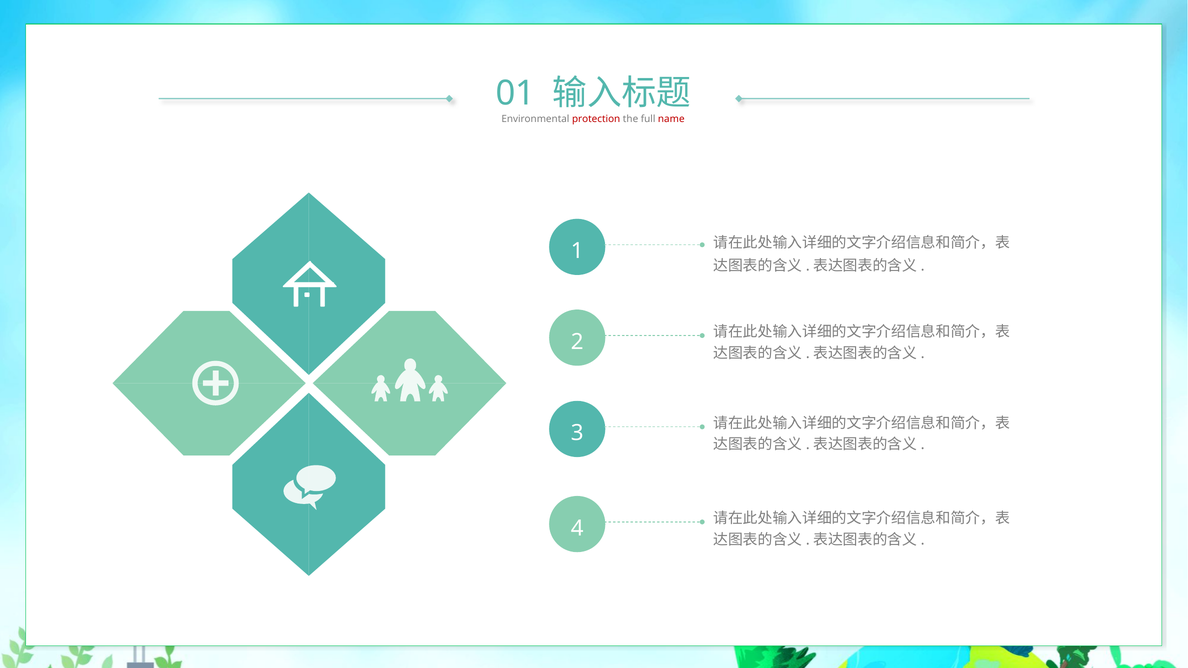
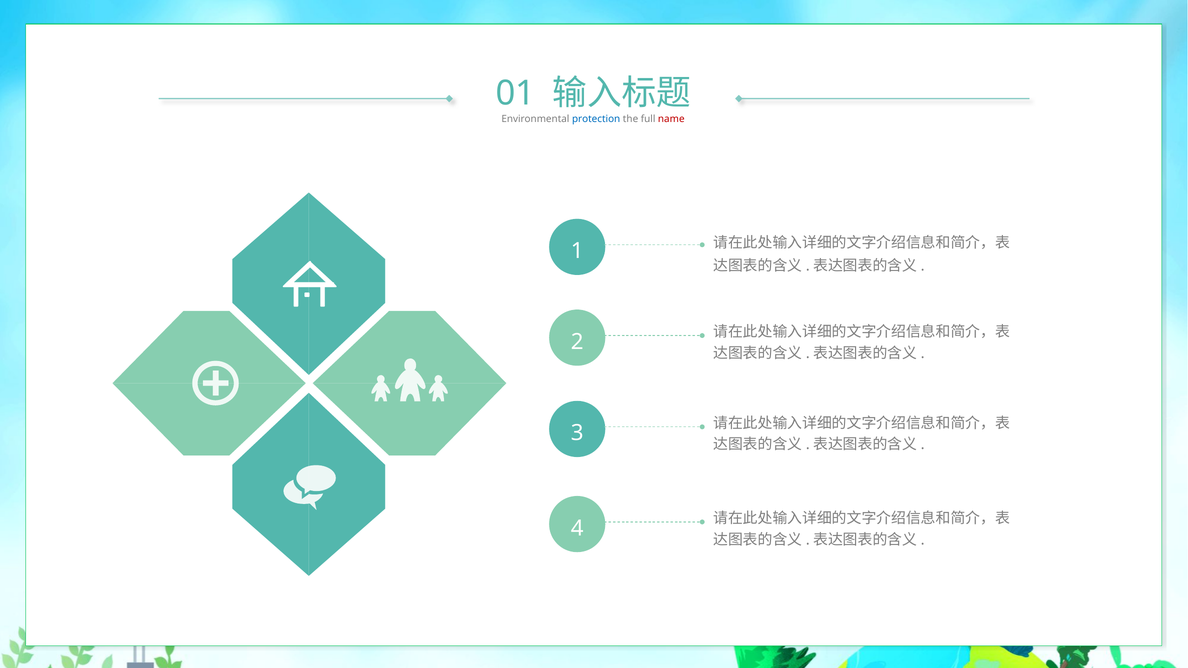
protection colour: red -> blue
